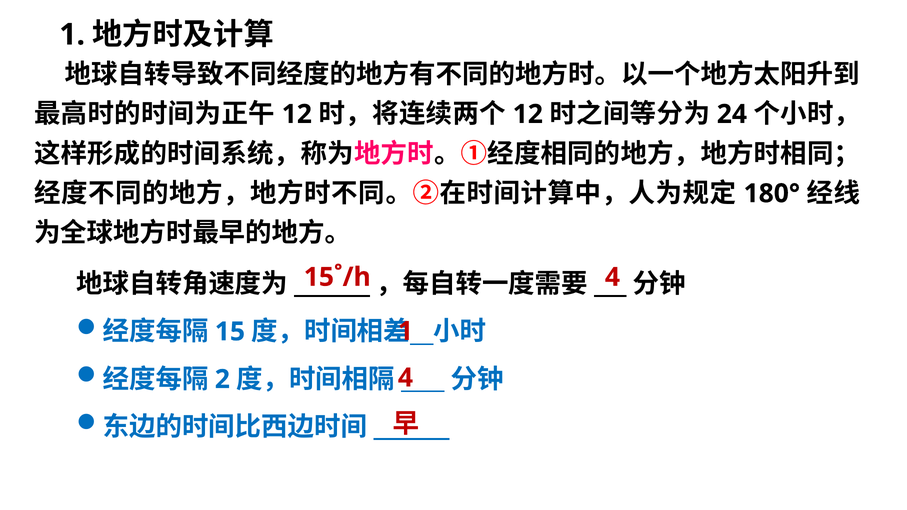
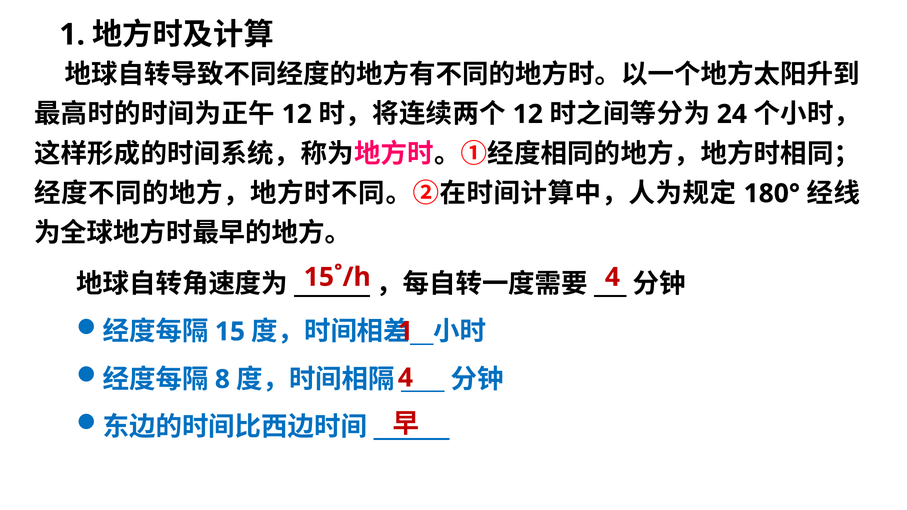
2: 2 -> 8
